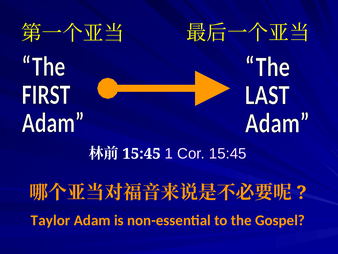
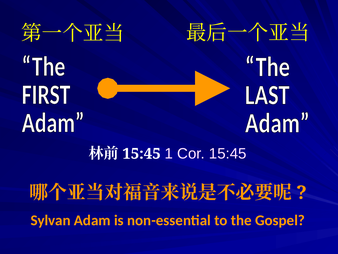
Taylor: Taylor -> Sylvan
